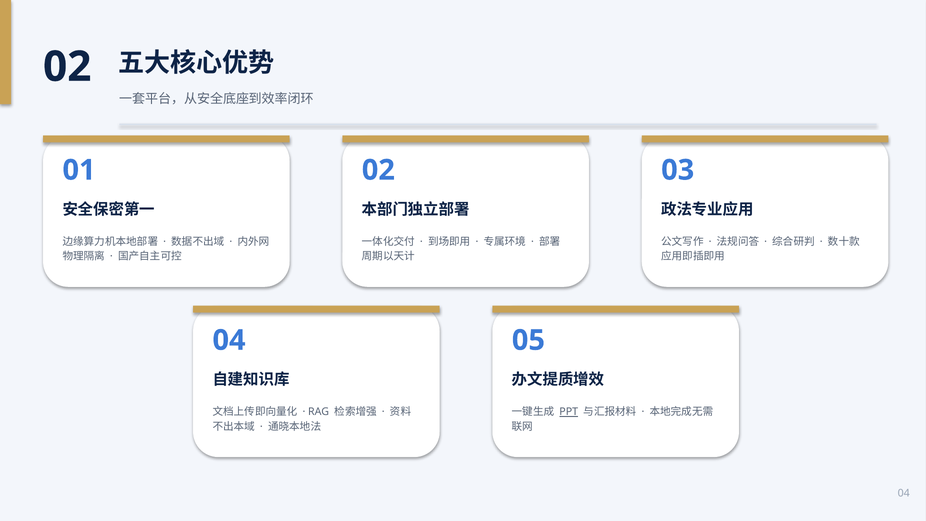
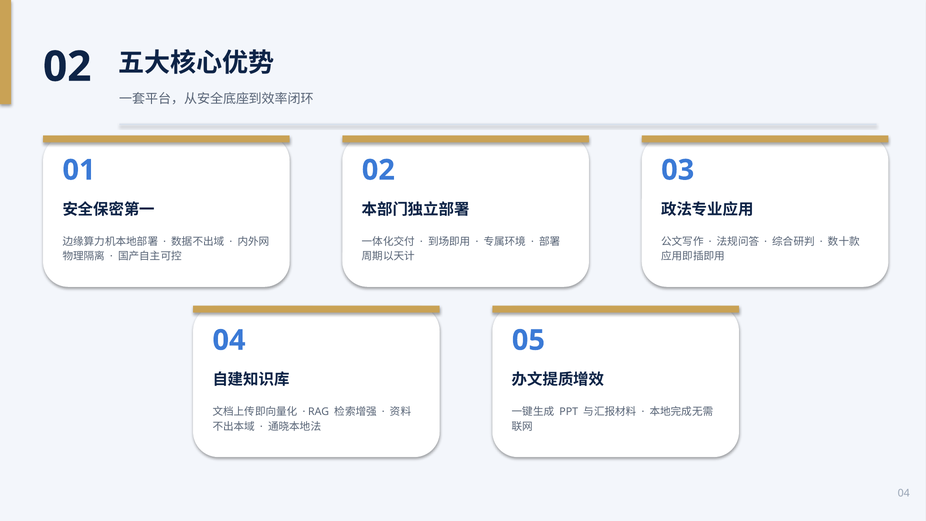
PPT underline: present -> none
